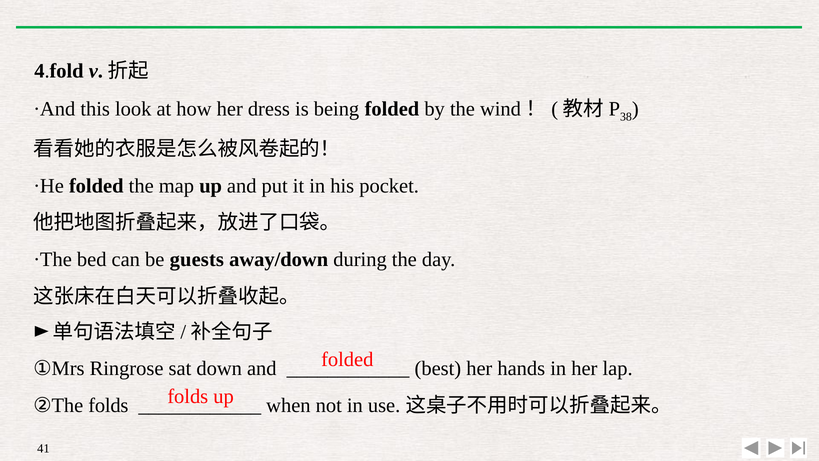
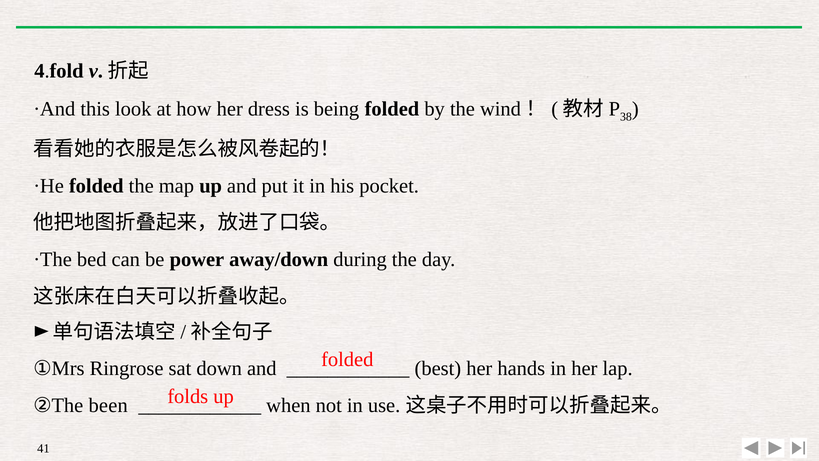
guests: guests -> power
②The folds: folds -> been
